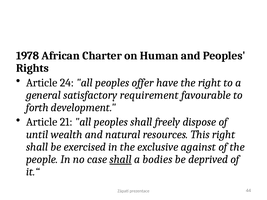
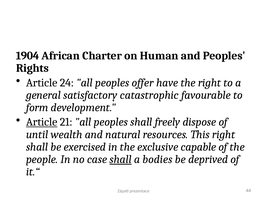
1978: 1978 -> 1904
requirement: requirement -> catastrophic
forth: forth -> form
Article at (42, 122) underline: none -> present
against: against -> capable
